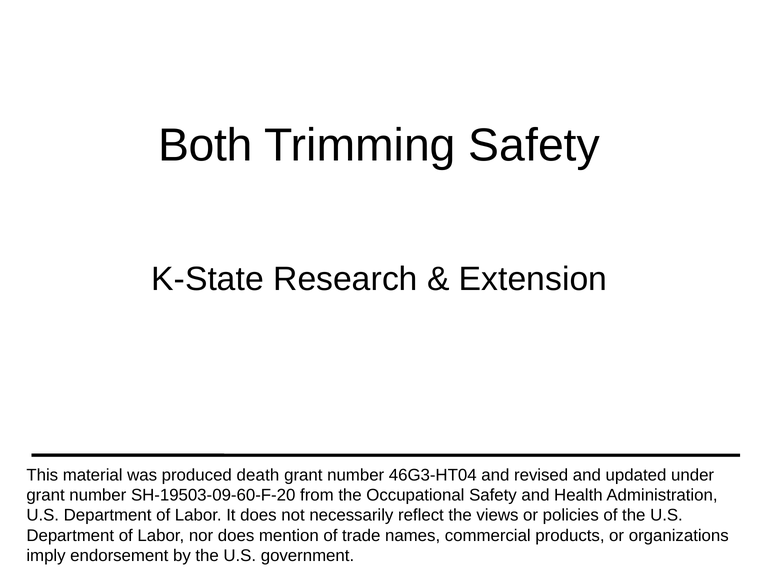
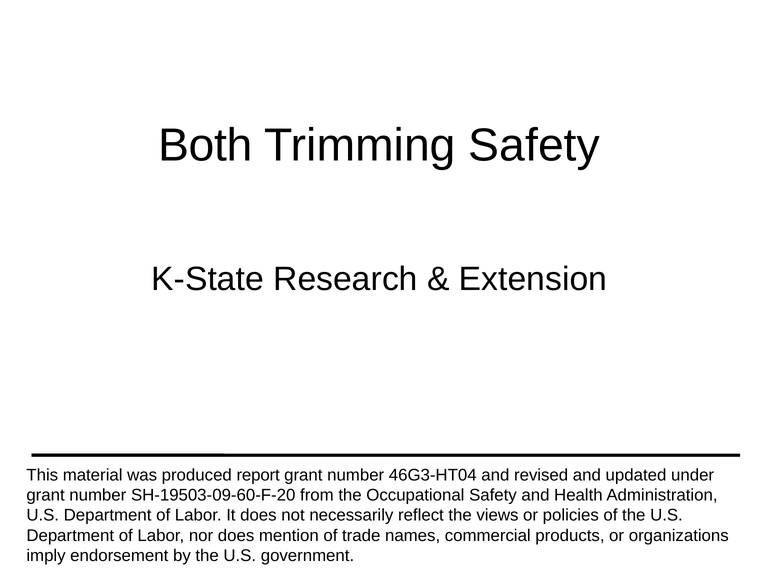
death: death -> report
